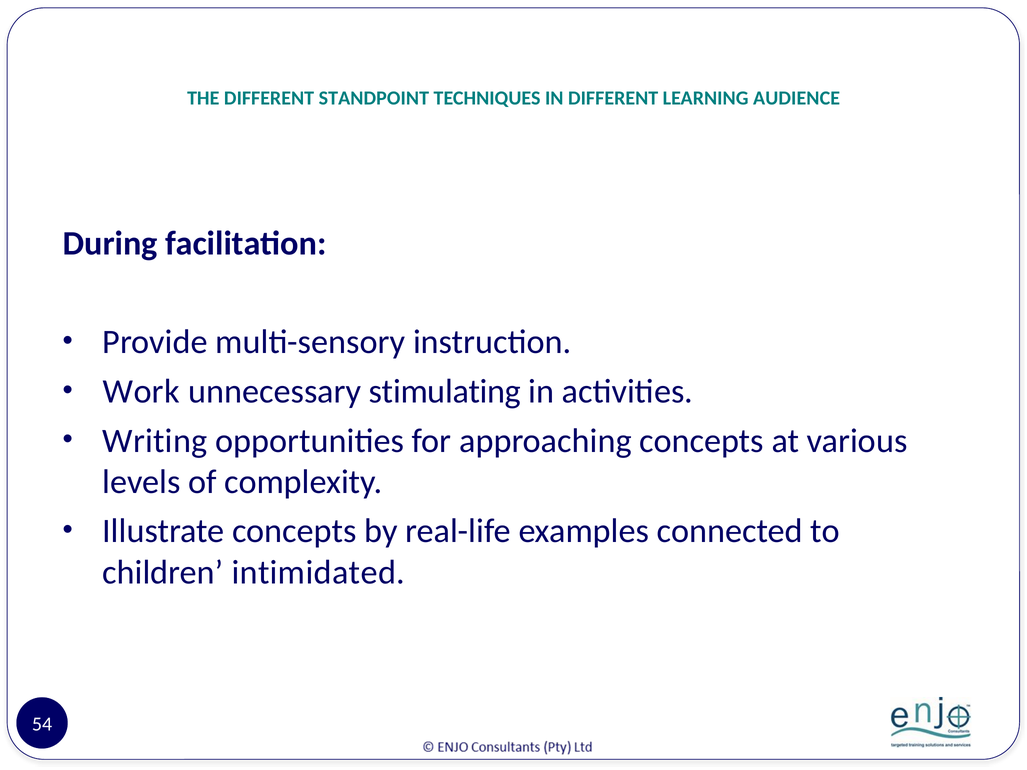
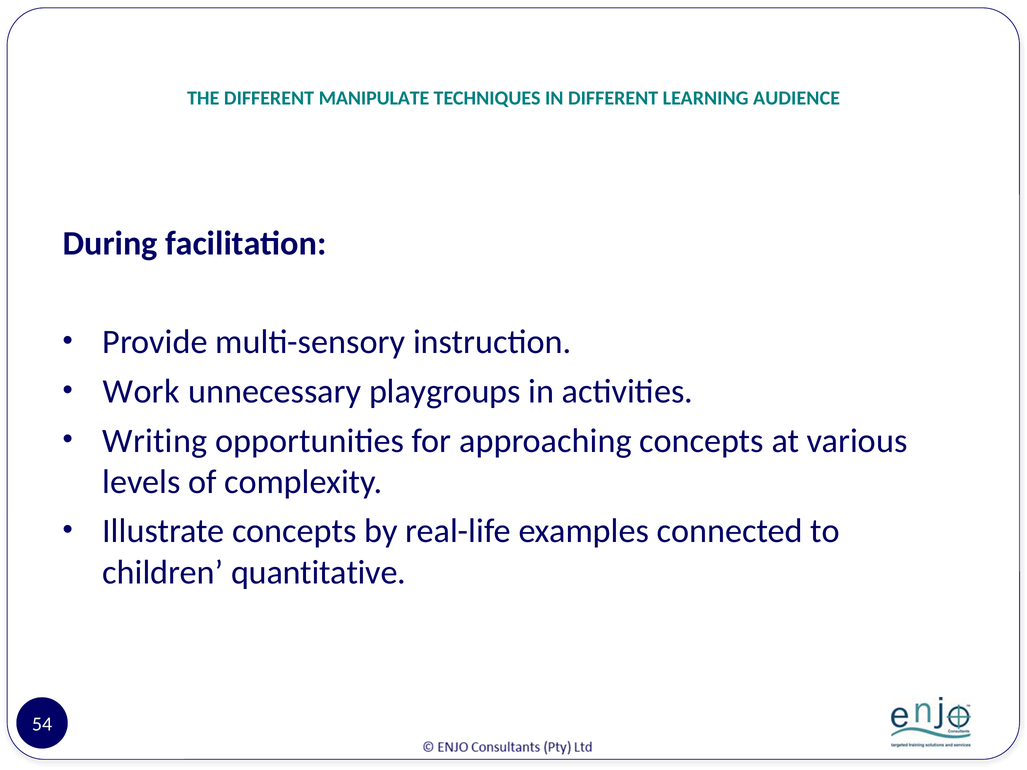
STANDPOINT: STANDPOINT -> MANIPULATE
stimulating: stimulating -> playgroups
intimidated: intimidated -> quantitative
